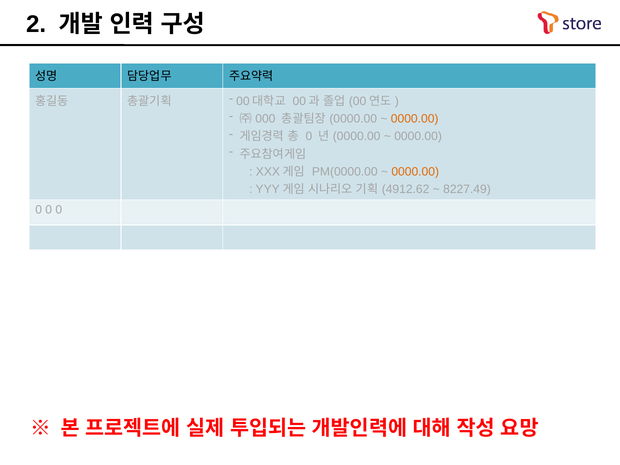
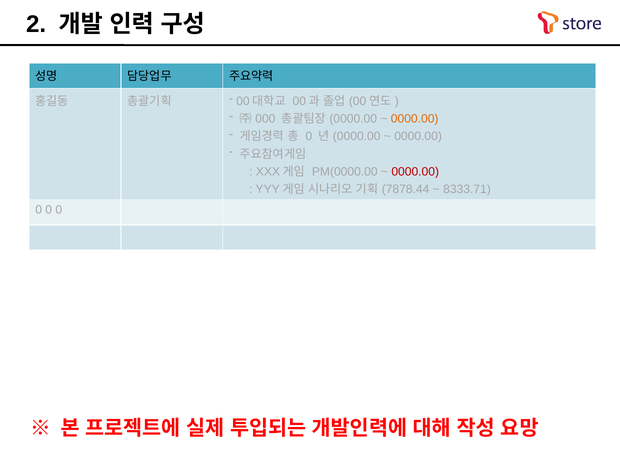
0000.00 at (415, 172) colour: orange -> red
4912.62: 4912.62 -> 7878.44
8227.49: 8227.49 -> 8333.71
